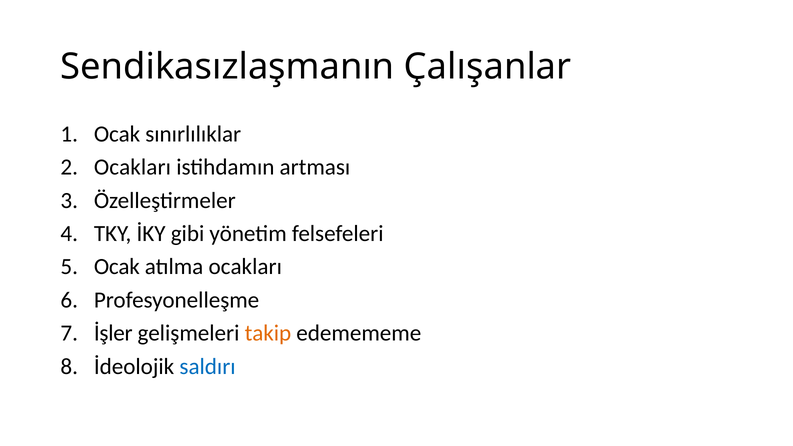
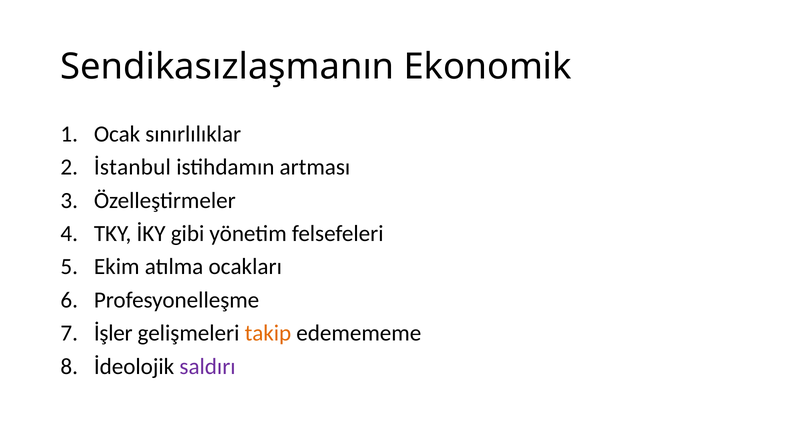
Çalışanlar: Çalışanlar -> Ekonomik
Ocakları at (132, 167): Ocakları -> İstanbul
Ocak at (117, 267): Ocak -> Ekim
saldırı colour: blue -> purple
